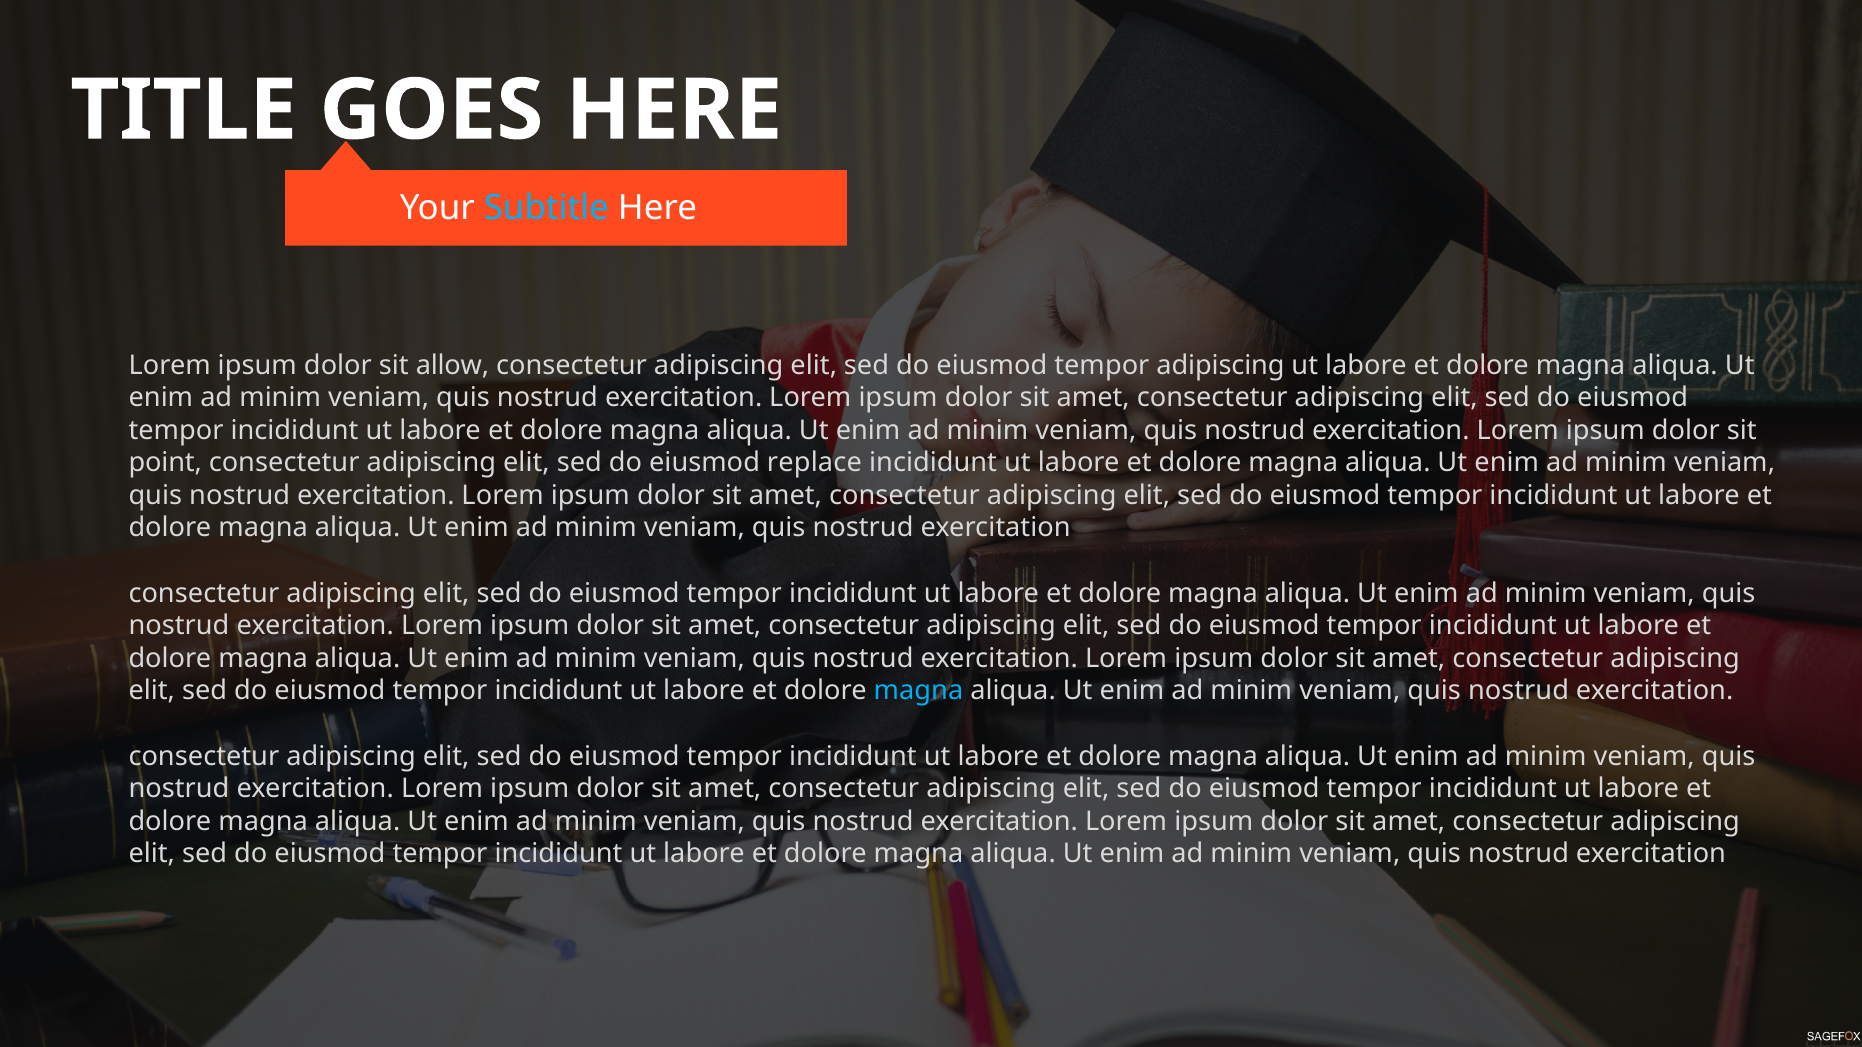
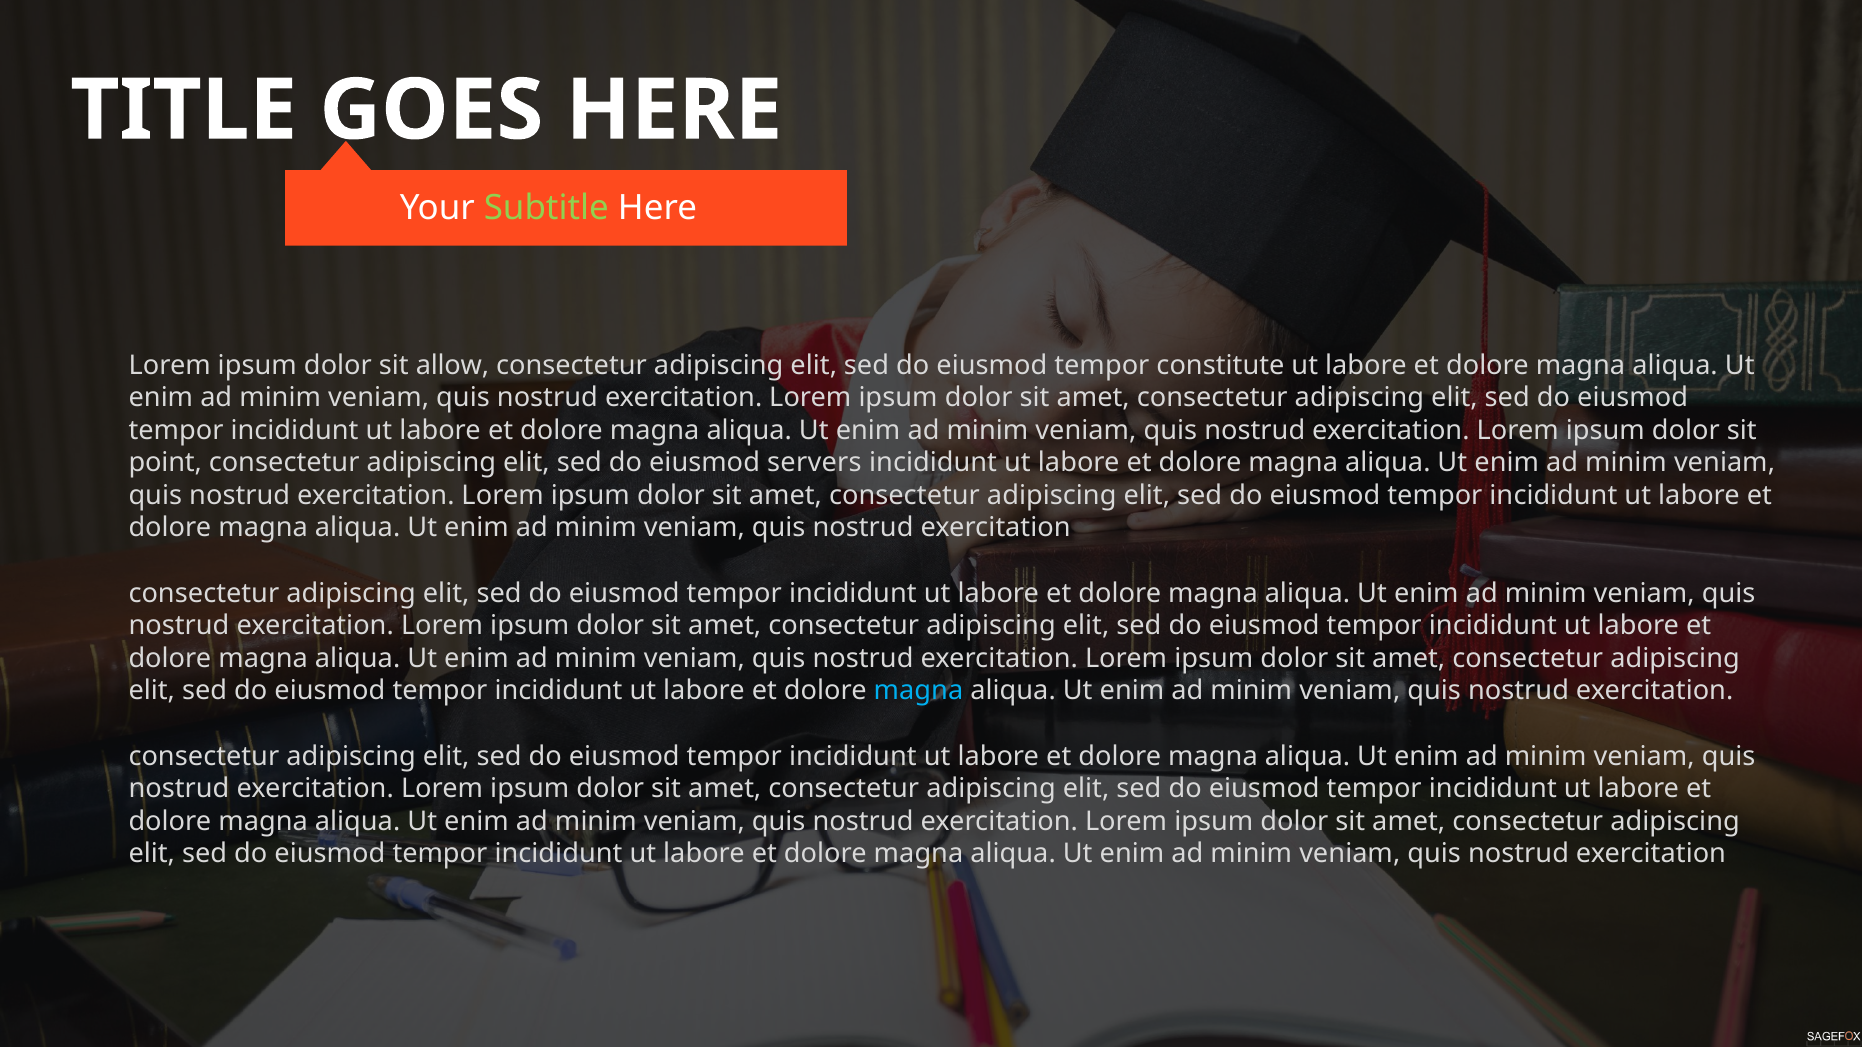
Subtitle colour: light blue -> light green
tempor adipiscing: adipiscing -> constitute
replace: replace -> servers
